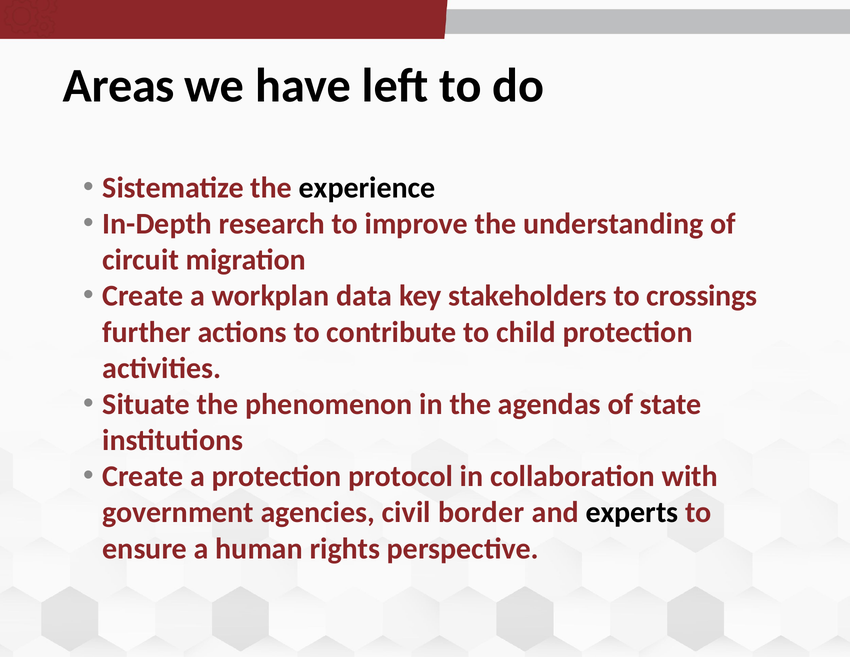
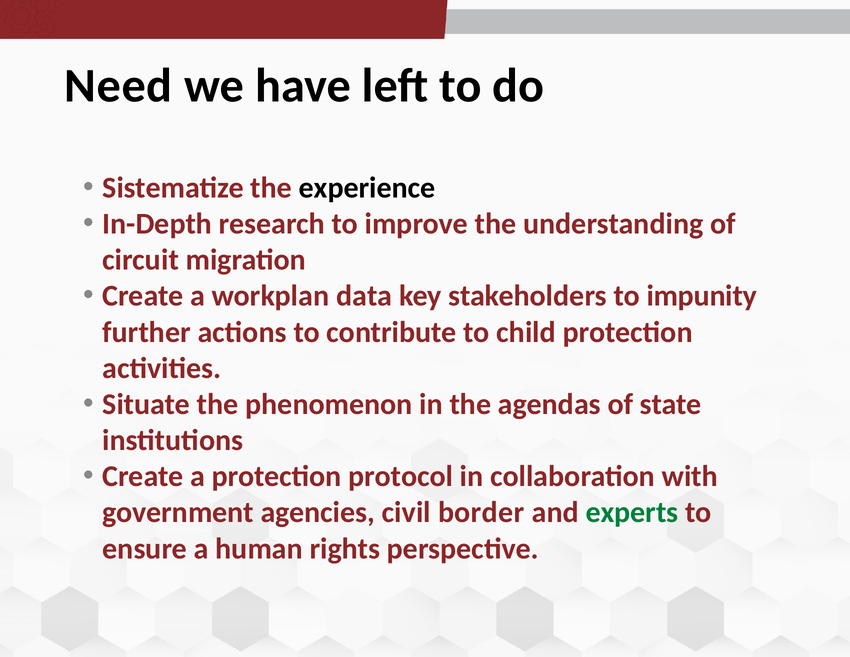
Areas: Areas -> Need
crossings: crossings -> impunity
experts colour: black -> green
